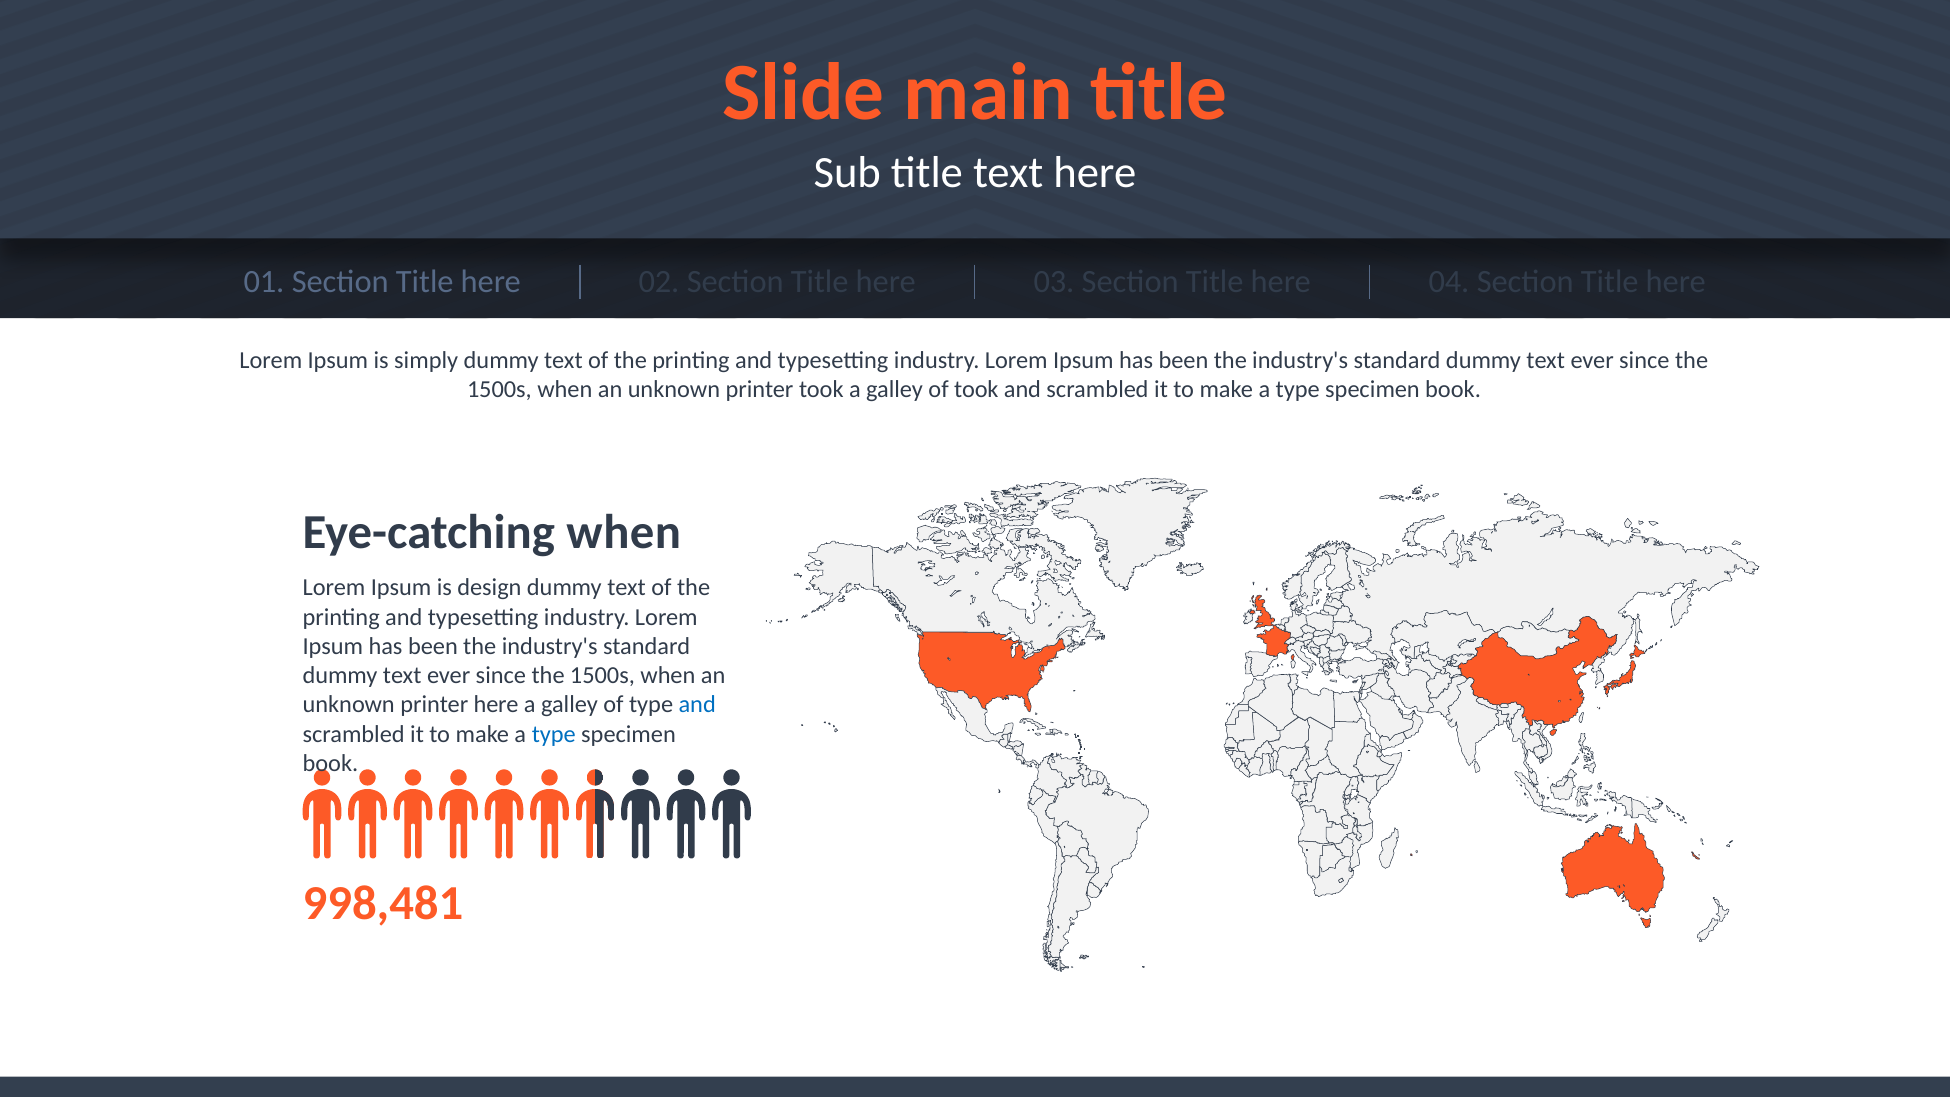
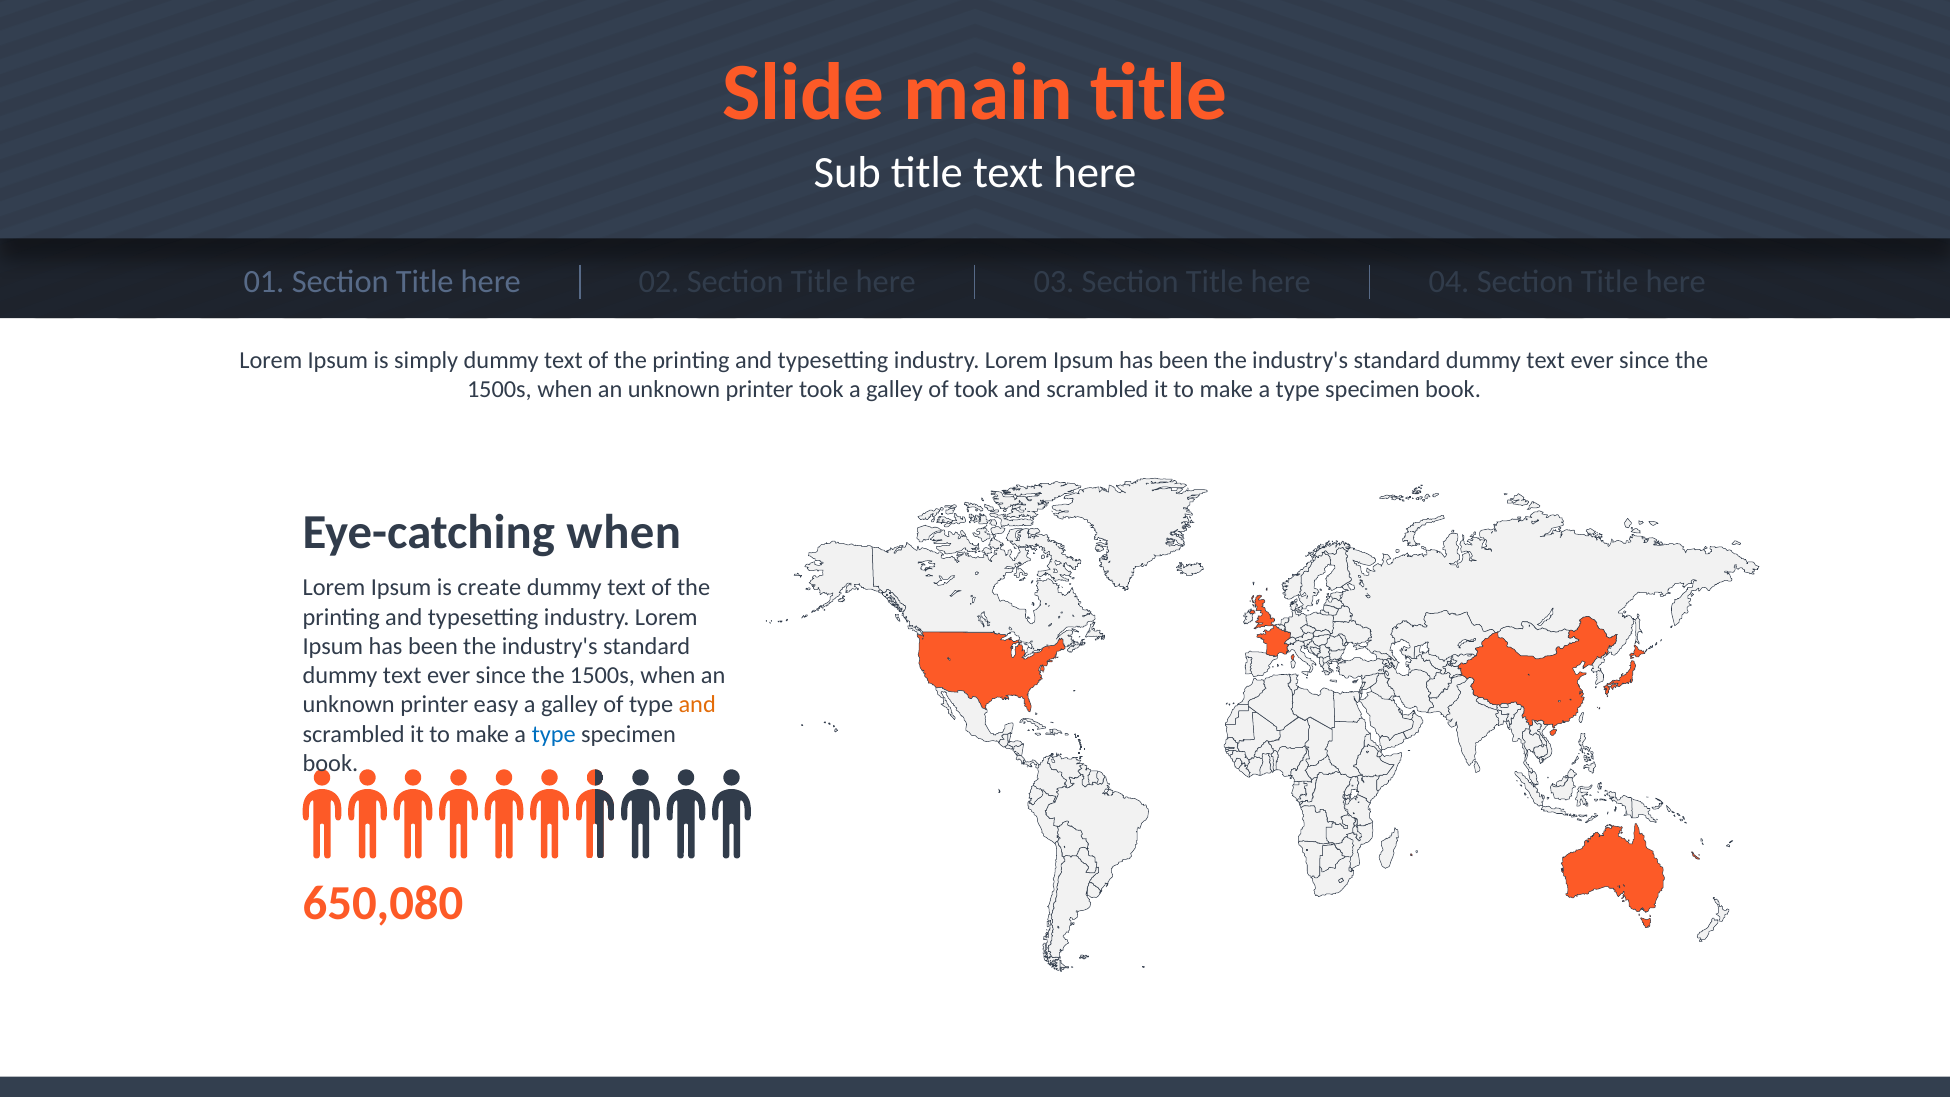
design: design -> create
printer here: here -> easy
and at (697, 705) colour: blue -> orange
998,481: 998,481 -> 650,080
